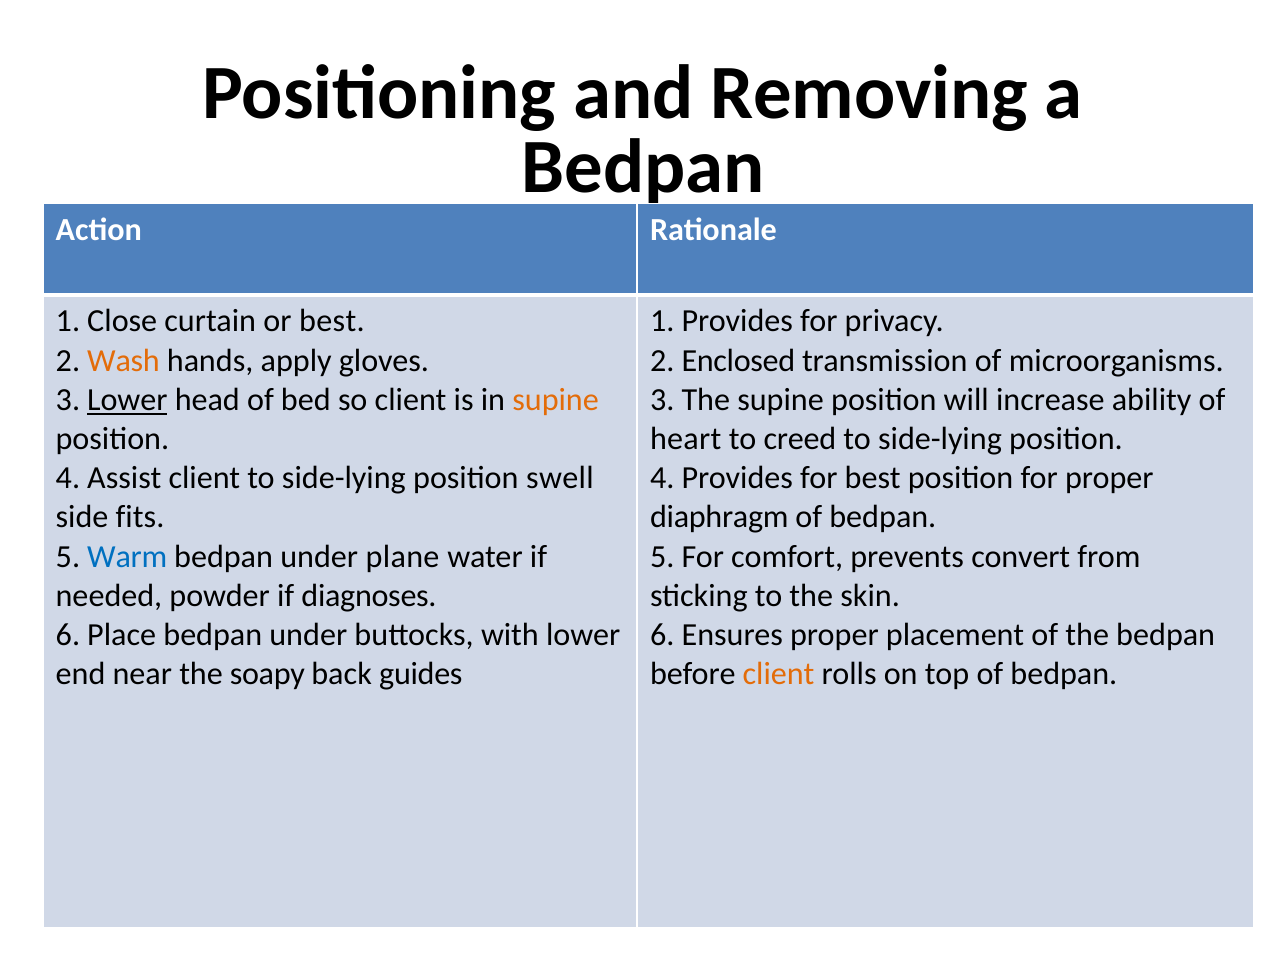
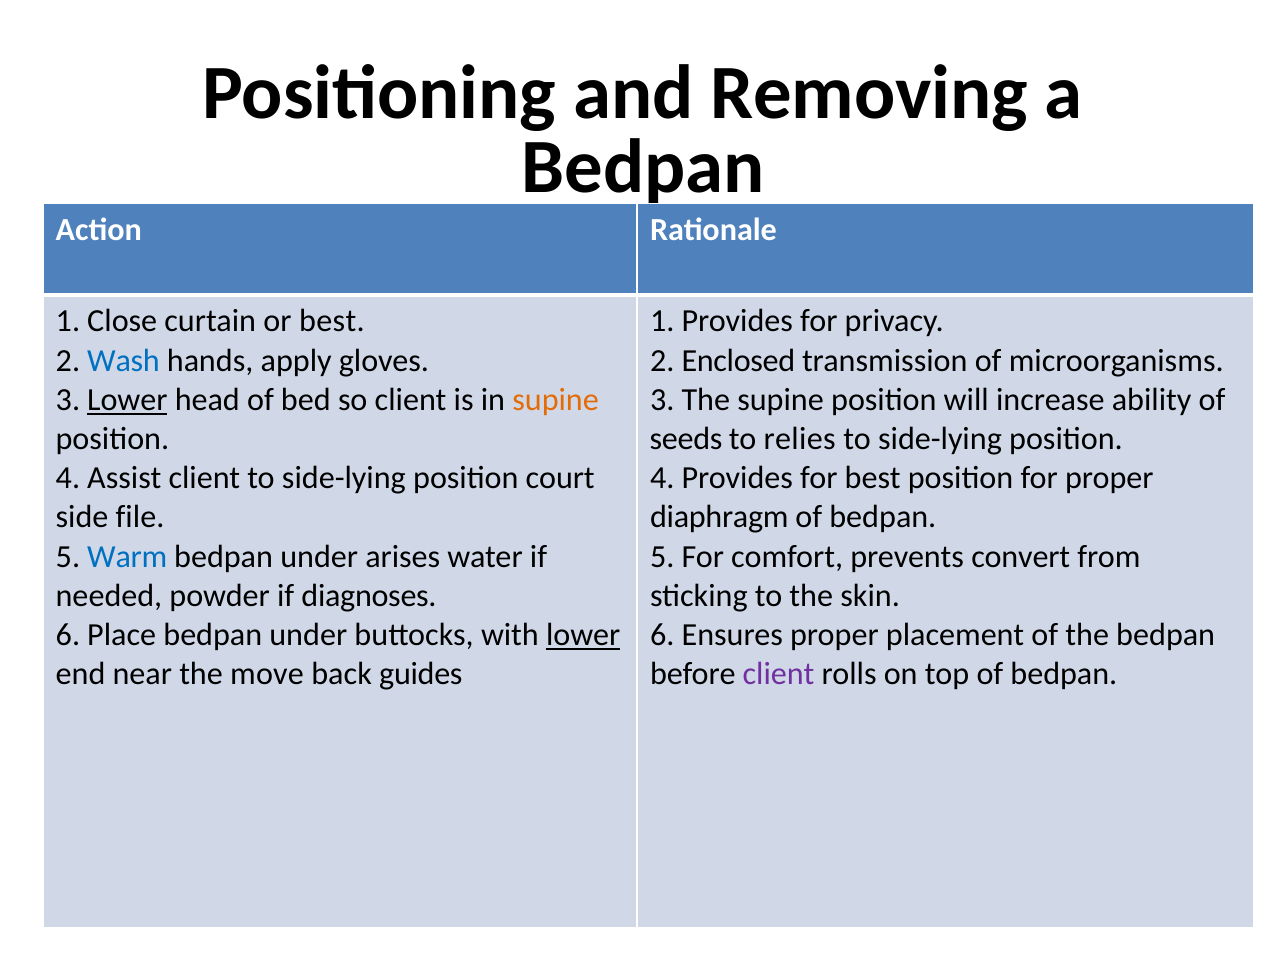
Wash colour: orange -> blue
heart: heart -> seeds
creed: creed -> relies
swell: swell -> court
fits: fits -> file
plane: plane -> arises
lower at (583, 635) underline: none -> present
soapy: soapy -> move
client at (779, 675) colour: orange -> purple
